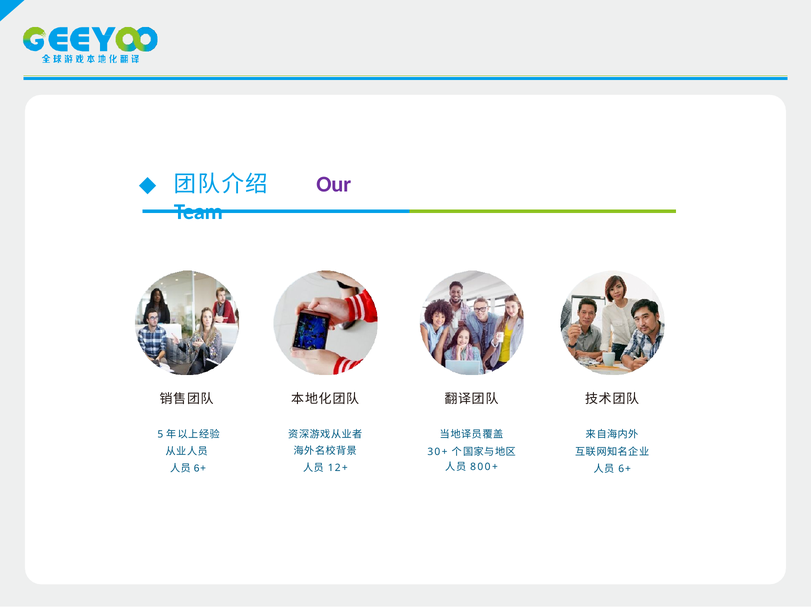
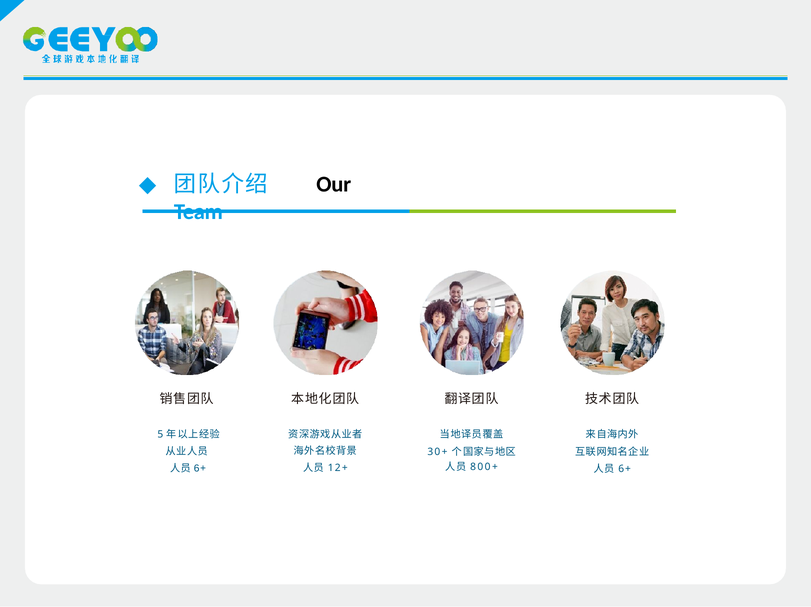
Our colour: purple -> black
